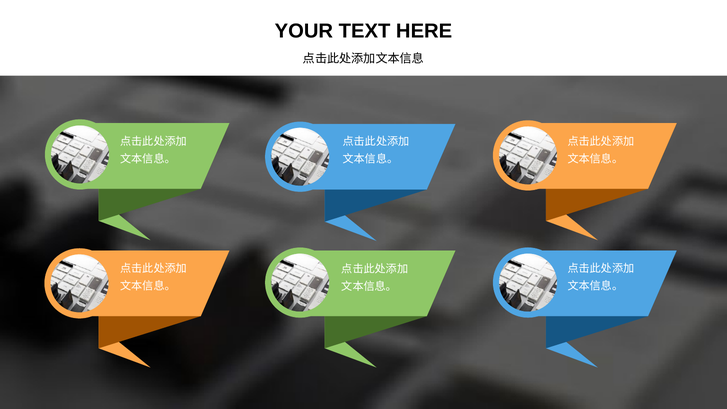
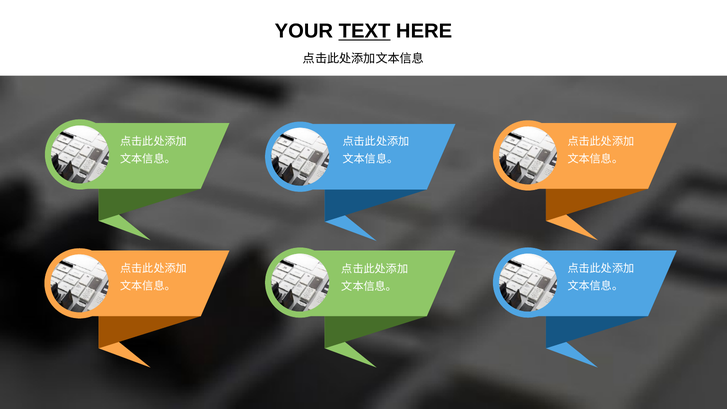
TEXT underline: none -> present
